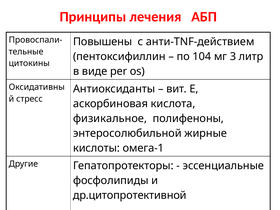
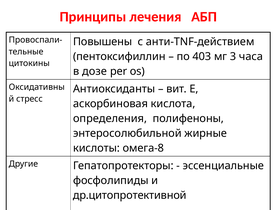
104: 104 -> 403
литр: литр -> часа
виде: виде -> дозе
физикальное: физикальное -> определения
омега-1: омега-1 -> омега-8
